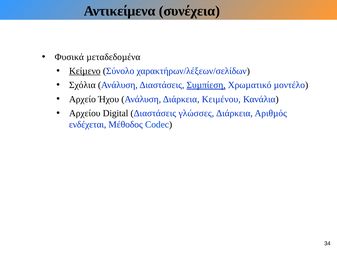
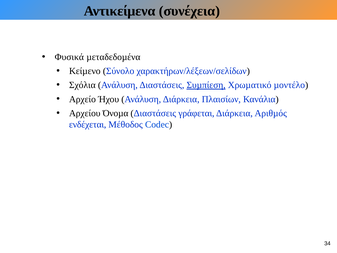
Κείµενο underline: present -> none
Κειμένου: Κειμένου -> Πλαισίων
Digital: Digital -> Όνοµα
γλώσσες: γλώσσες -> γράφεται
